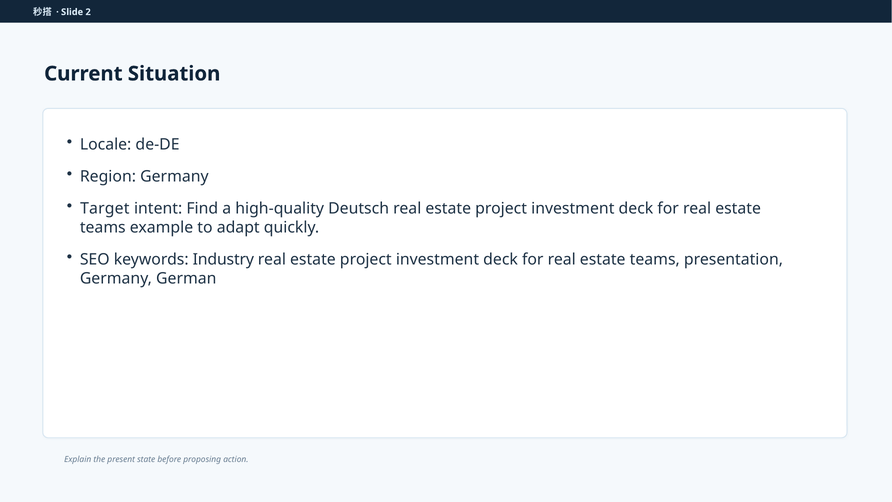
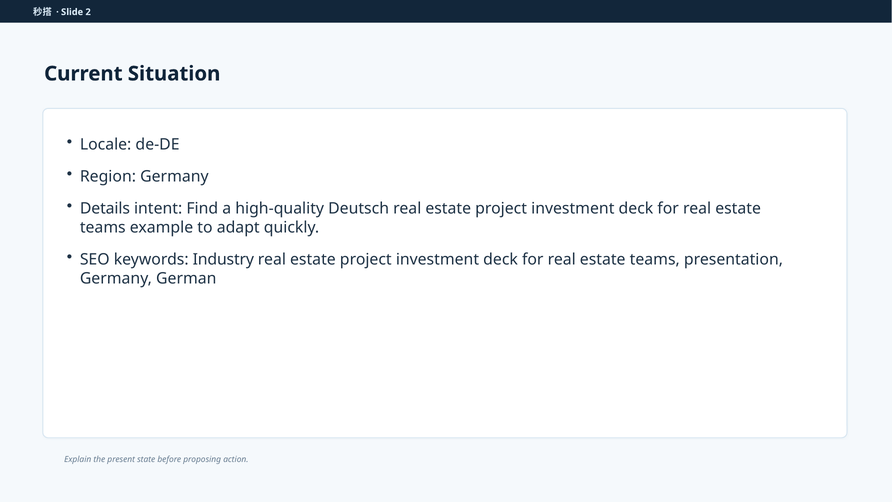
Target: Target -> Details
